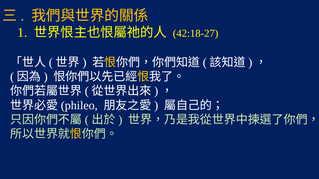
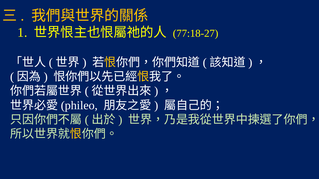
42:18-27: 42:18-27 -> 77:18-27
